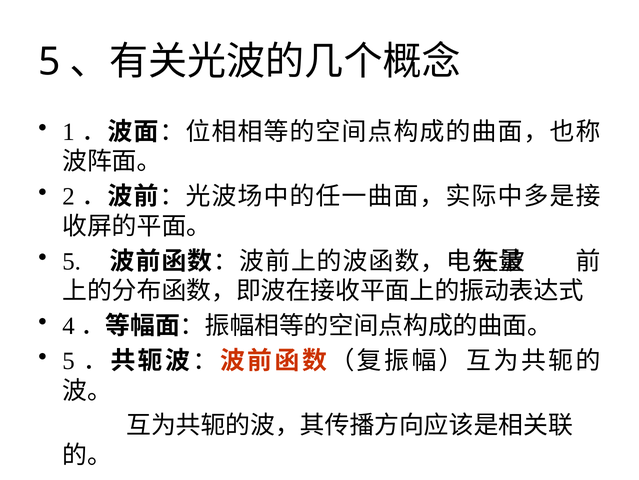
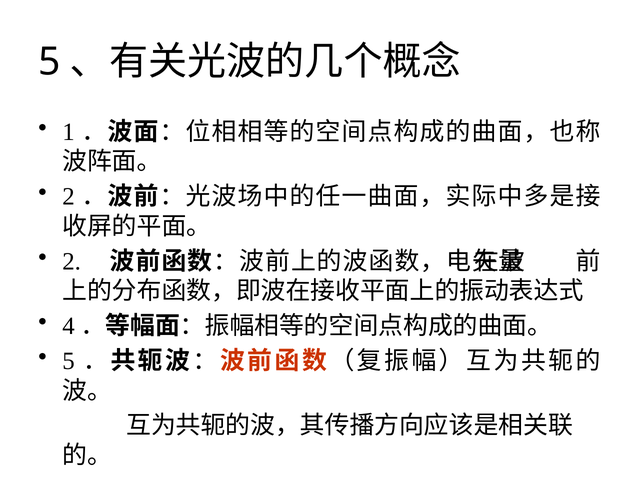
5 at (72, 261): 5 -> 2
